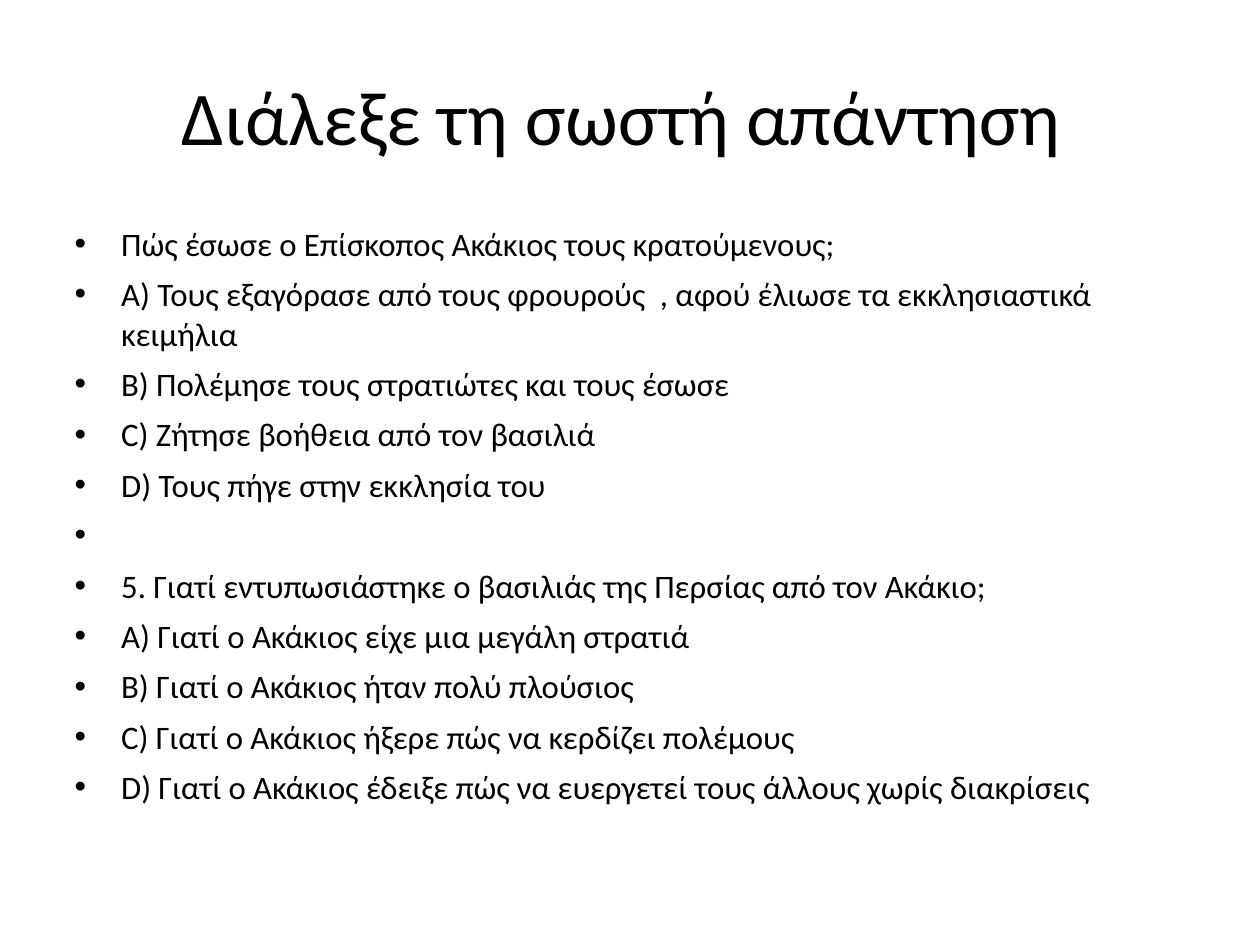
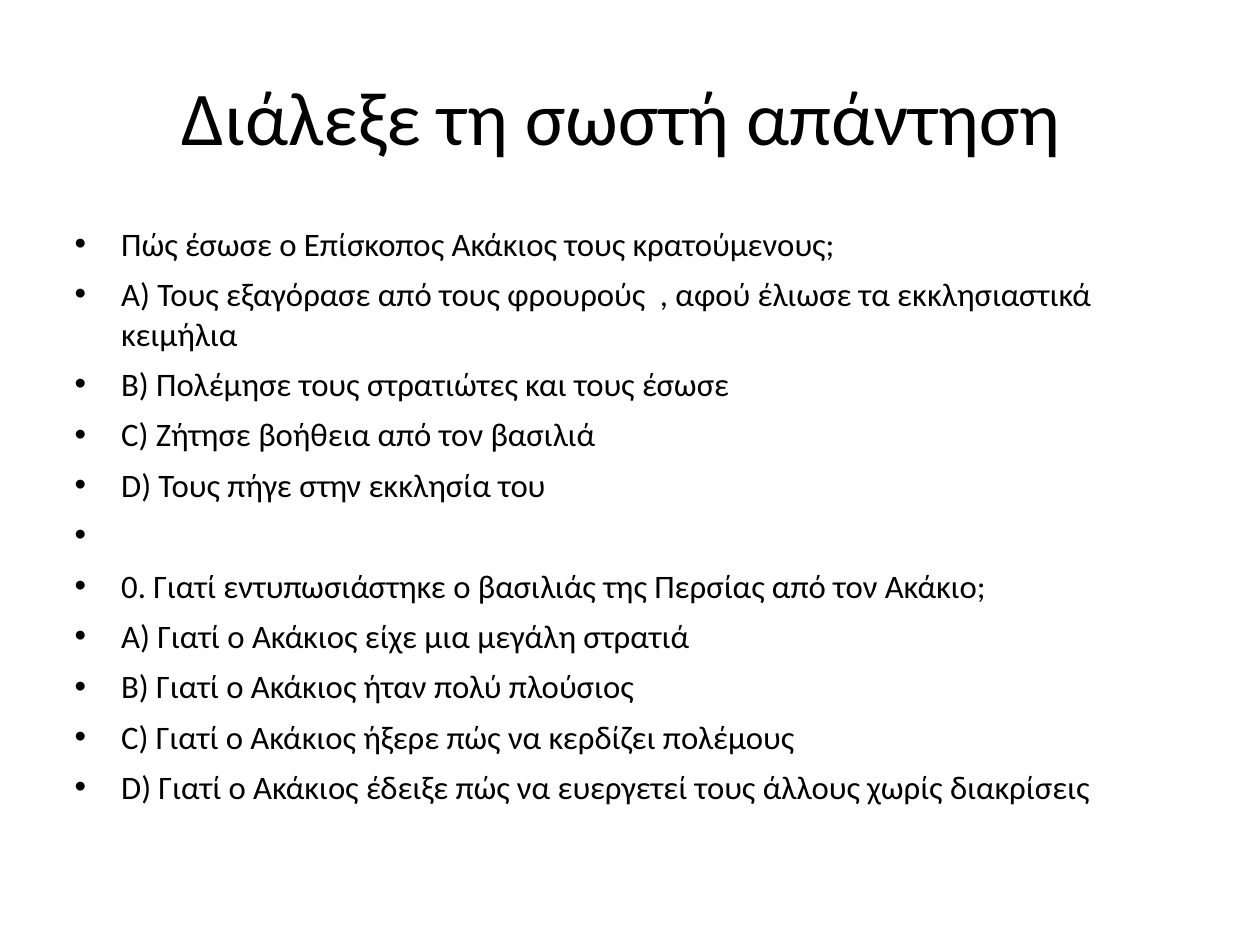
5: 5 -> 0
